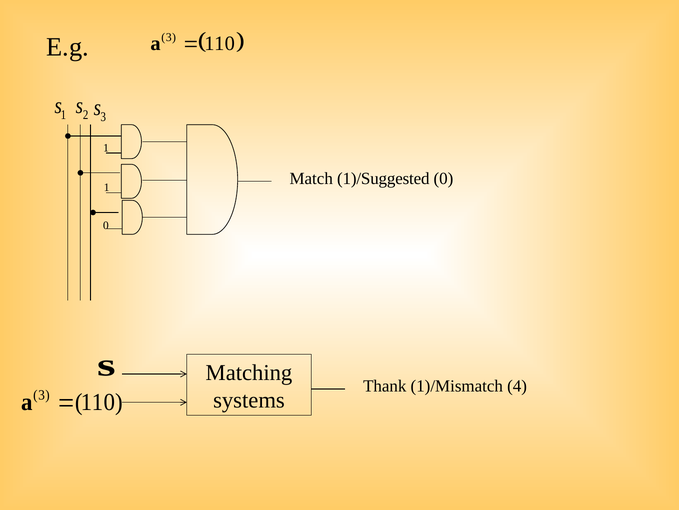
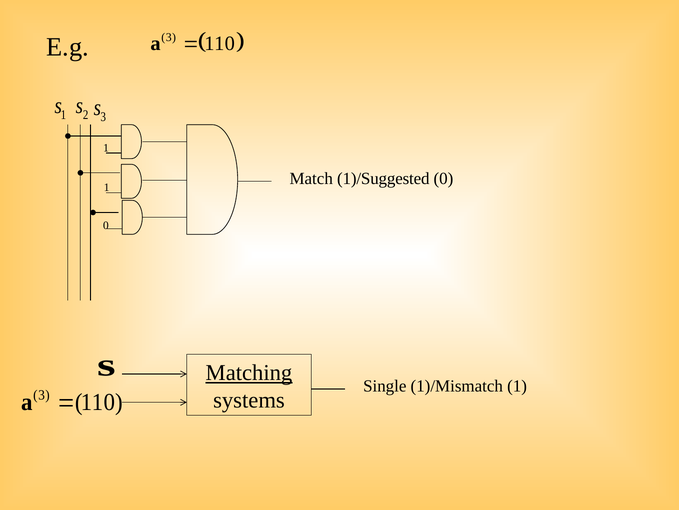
Matching underline: none -> present
Thank: Thank -> Single
1)/Mismatch 4: 4 -> 1
